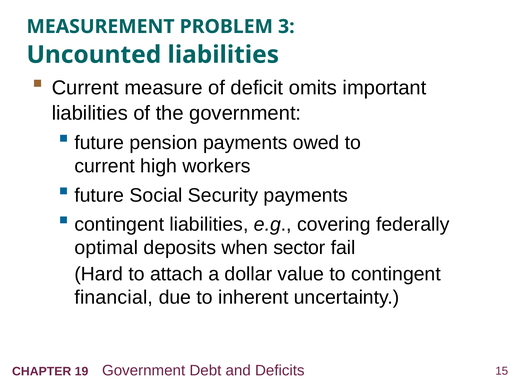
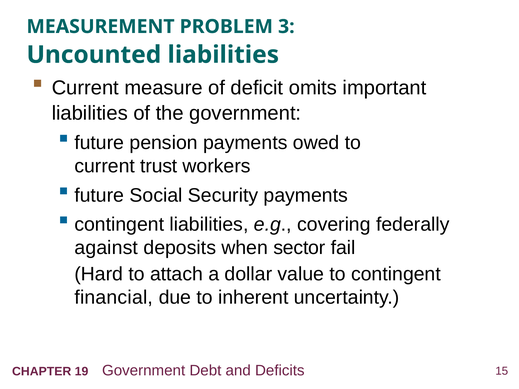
high: high -> trust
optimal: optimal -> against
